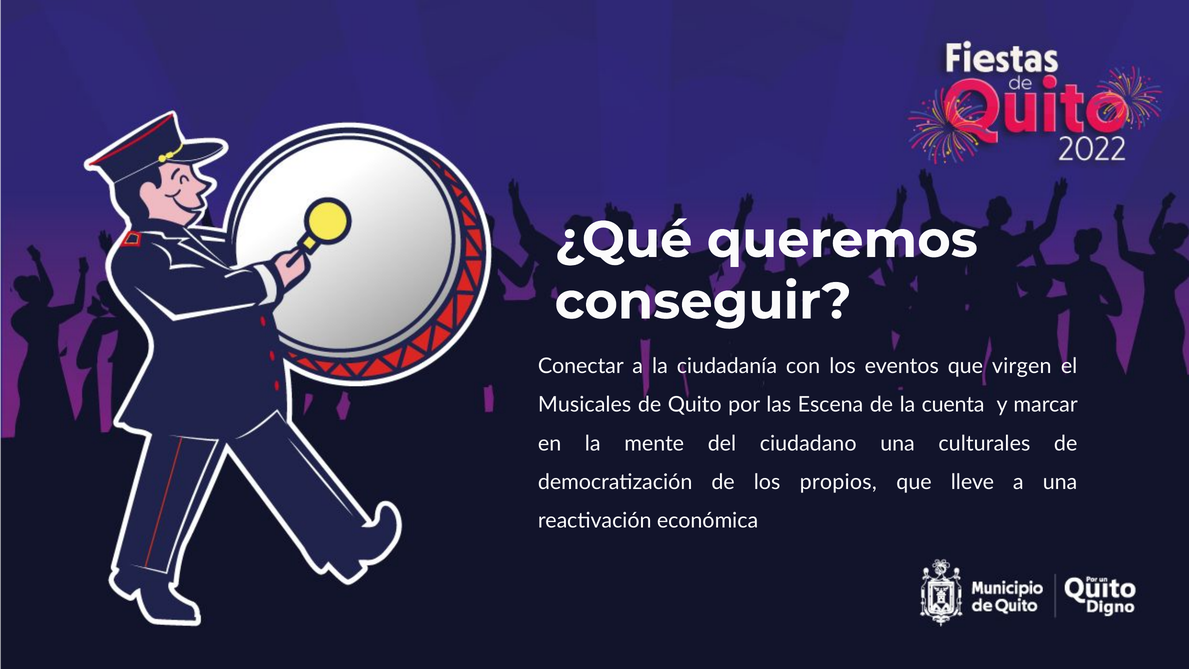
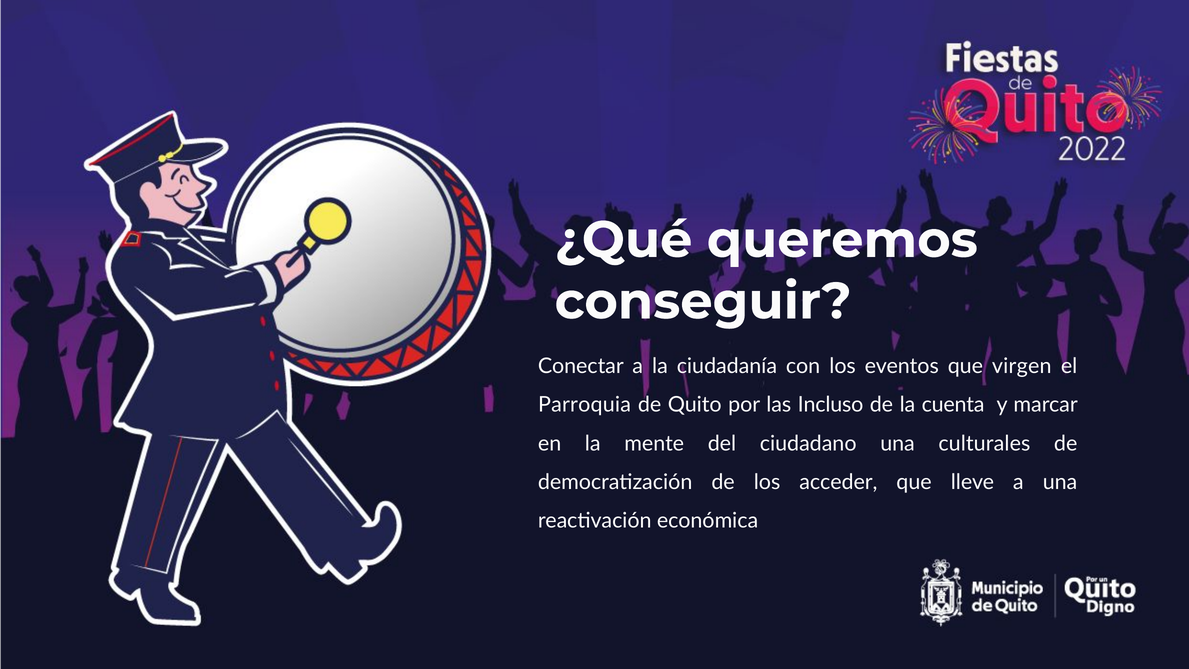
Musicales: Musicales -> Parroquia
Escena: Escena -> Incluso
propios: propios -> acceder
